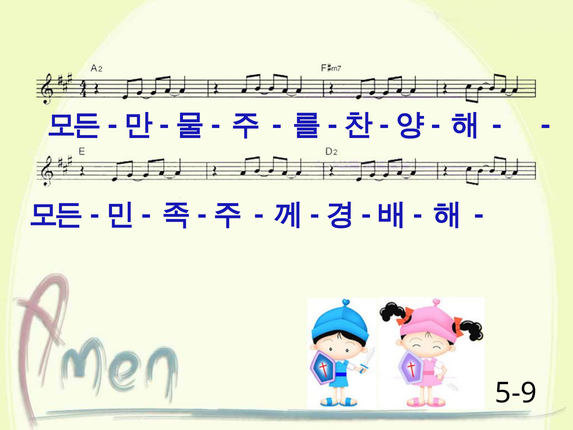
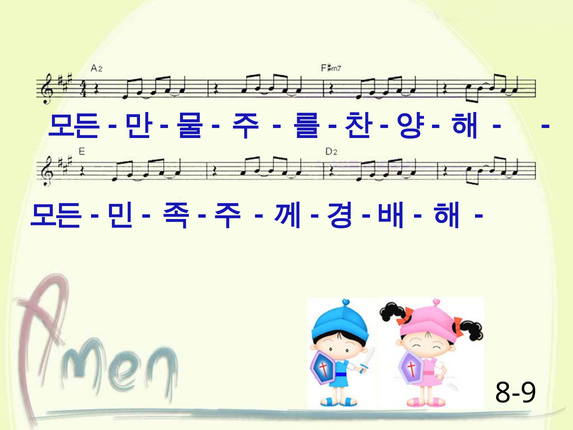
5-9: 5-9 -> 8-9
